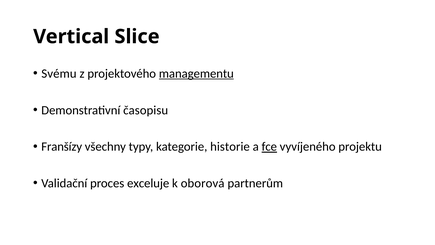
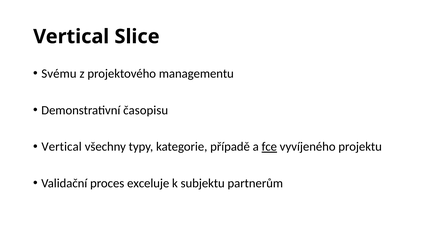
managementu underline: present -> none
Franšízy at (62, 147): Franšízy -> Vertical
historie: historie -> případě
oborová: oborová -> subjektu
